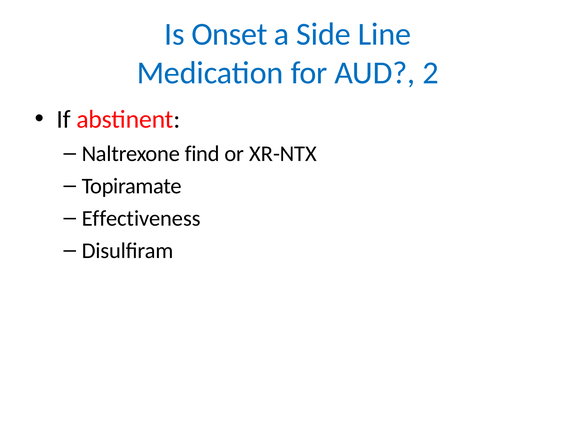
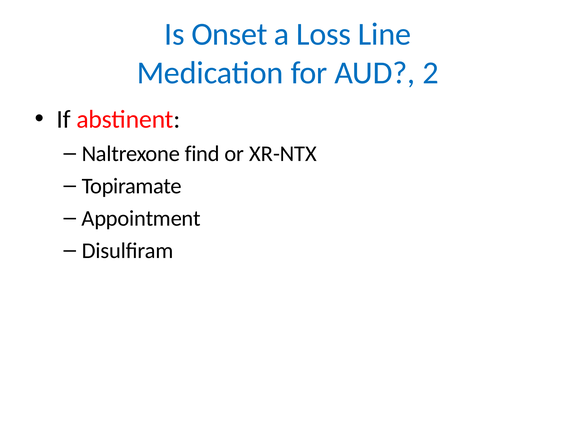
Side: Side -> Loss
Effectiveness: Effectiveness -> Appointment
